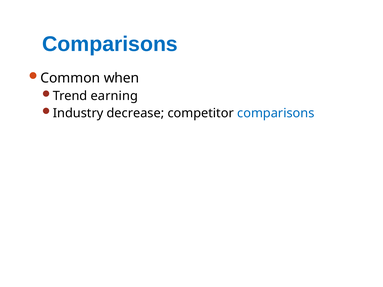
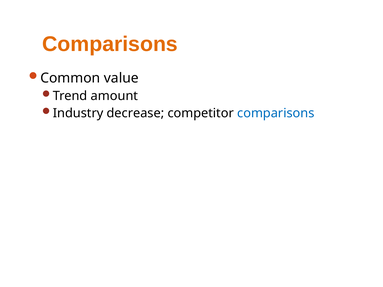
Comparisons at (110, 44) colour: blue -> orange
when: when -> value
earning: earning -> amount
